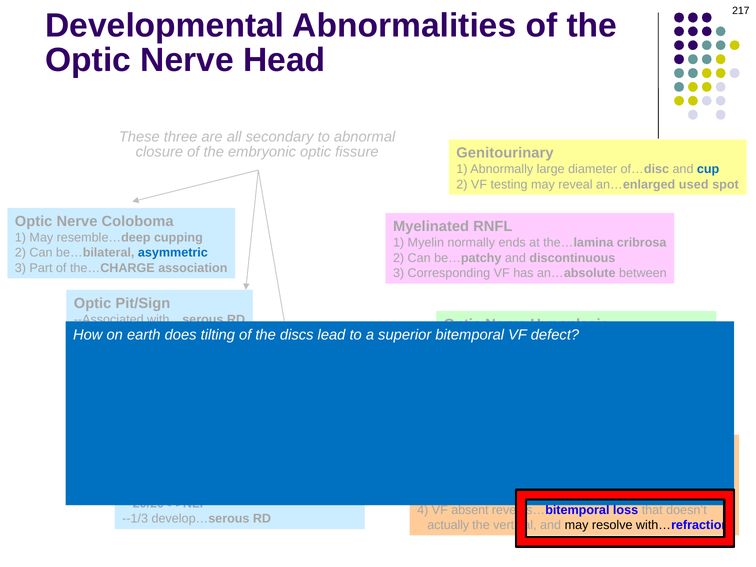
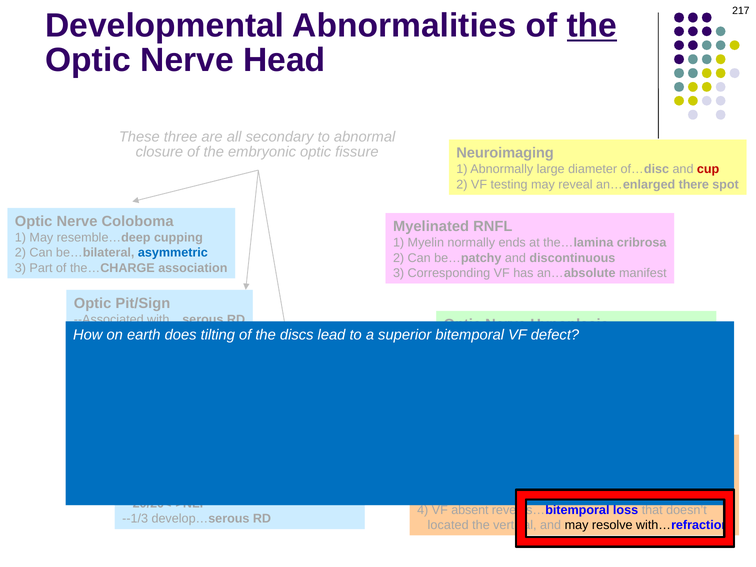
the at (592, 26) underline: none -> present
Genitourinary: Genitourinary -> Neuroimaging
cup at (708, 169) colour: blue -> red
an…enlarged used: used -> there
between: between -> manifest
actually: actually -> located
